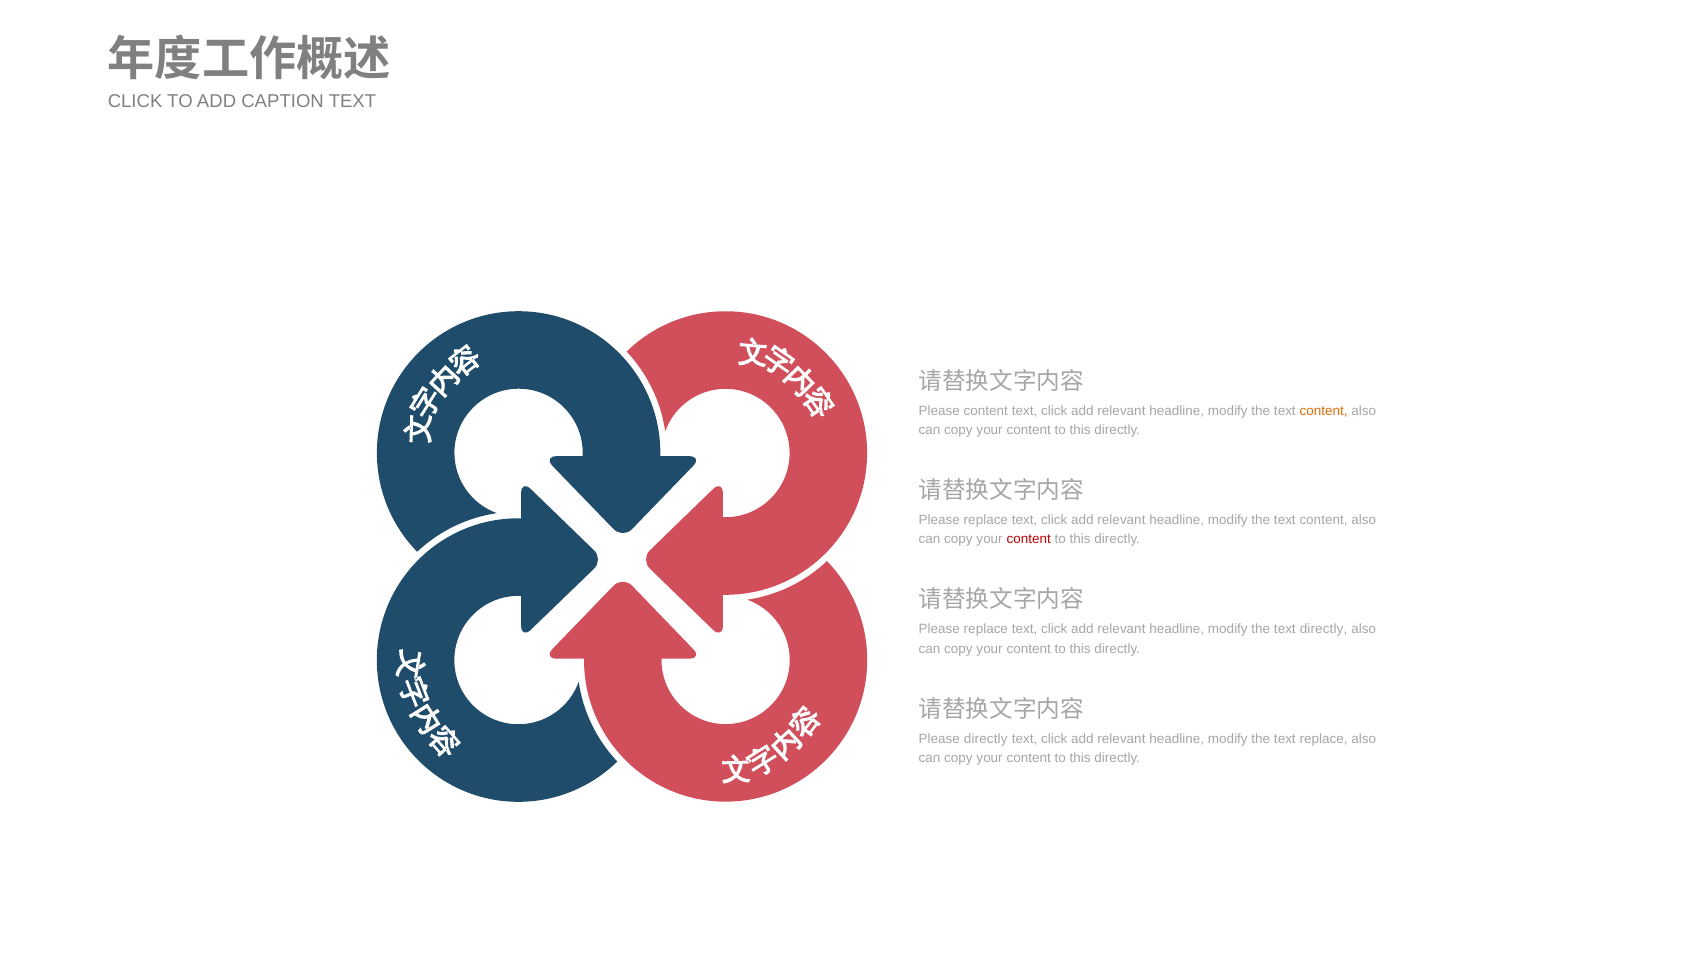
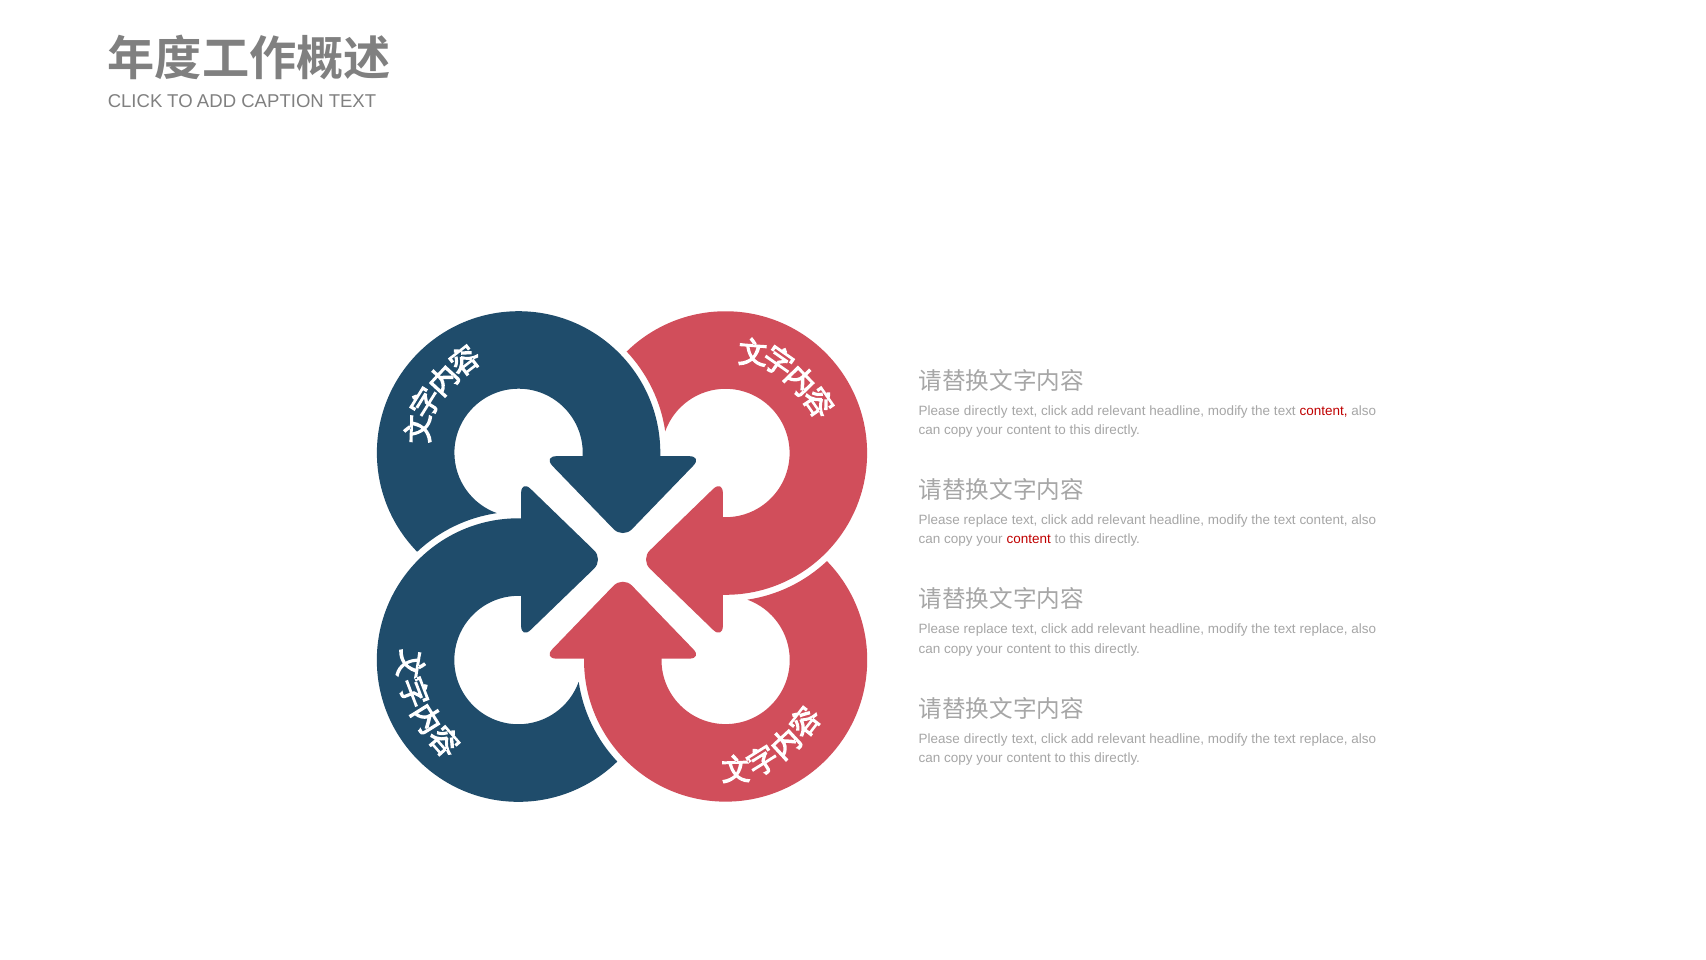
content at (986, 411): content -> directly
content at (1324, 411) colour: orange -> red
directly at (1324, 629): directly -> replace
